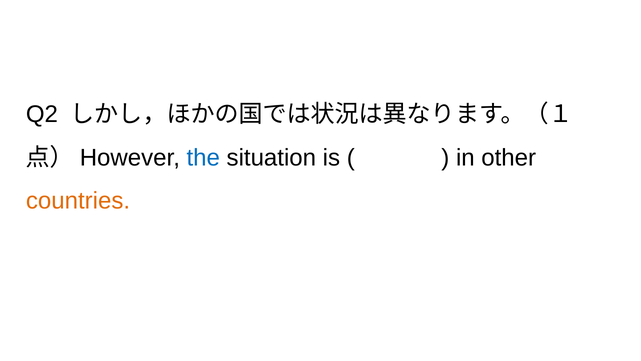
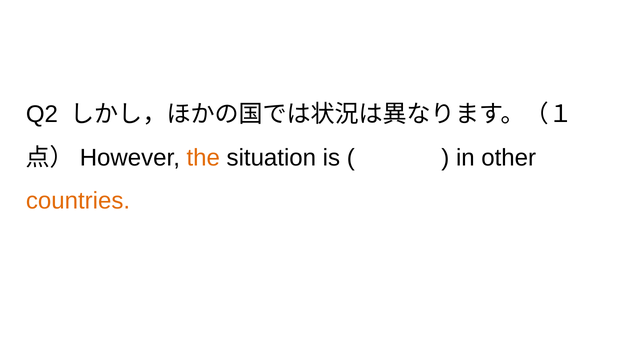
the colour: blue -> orange
